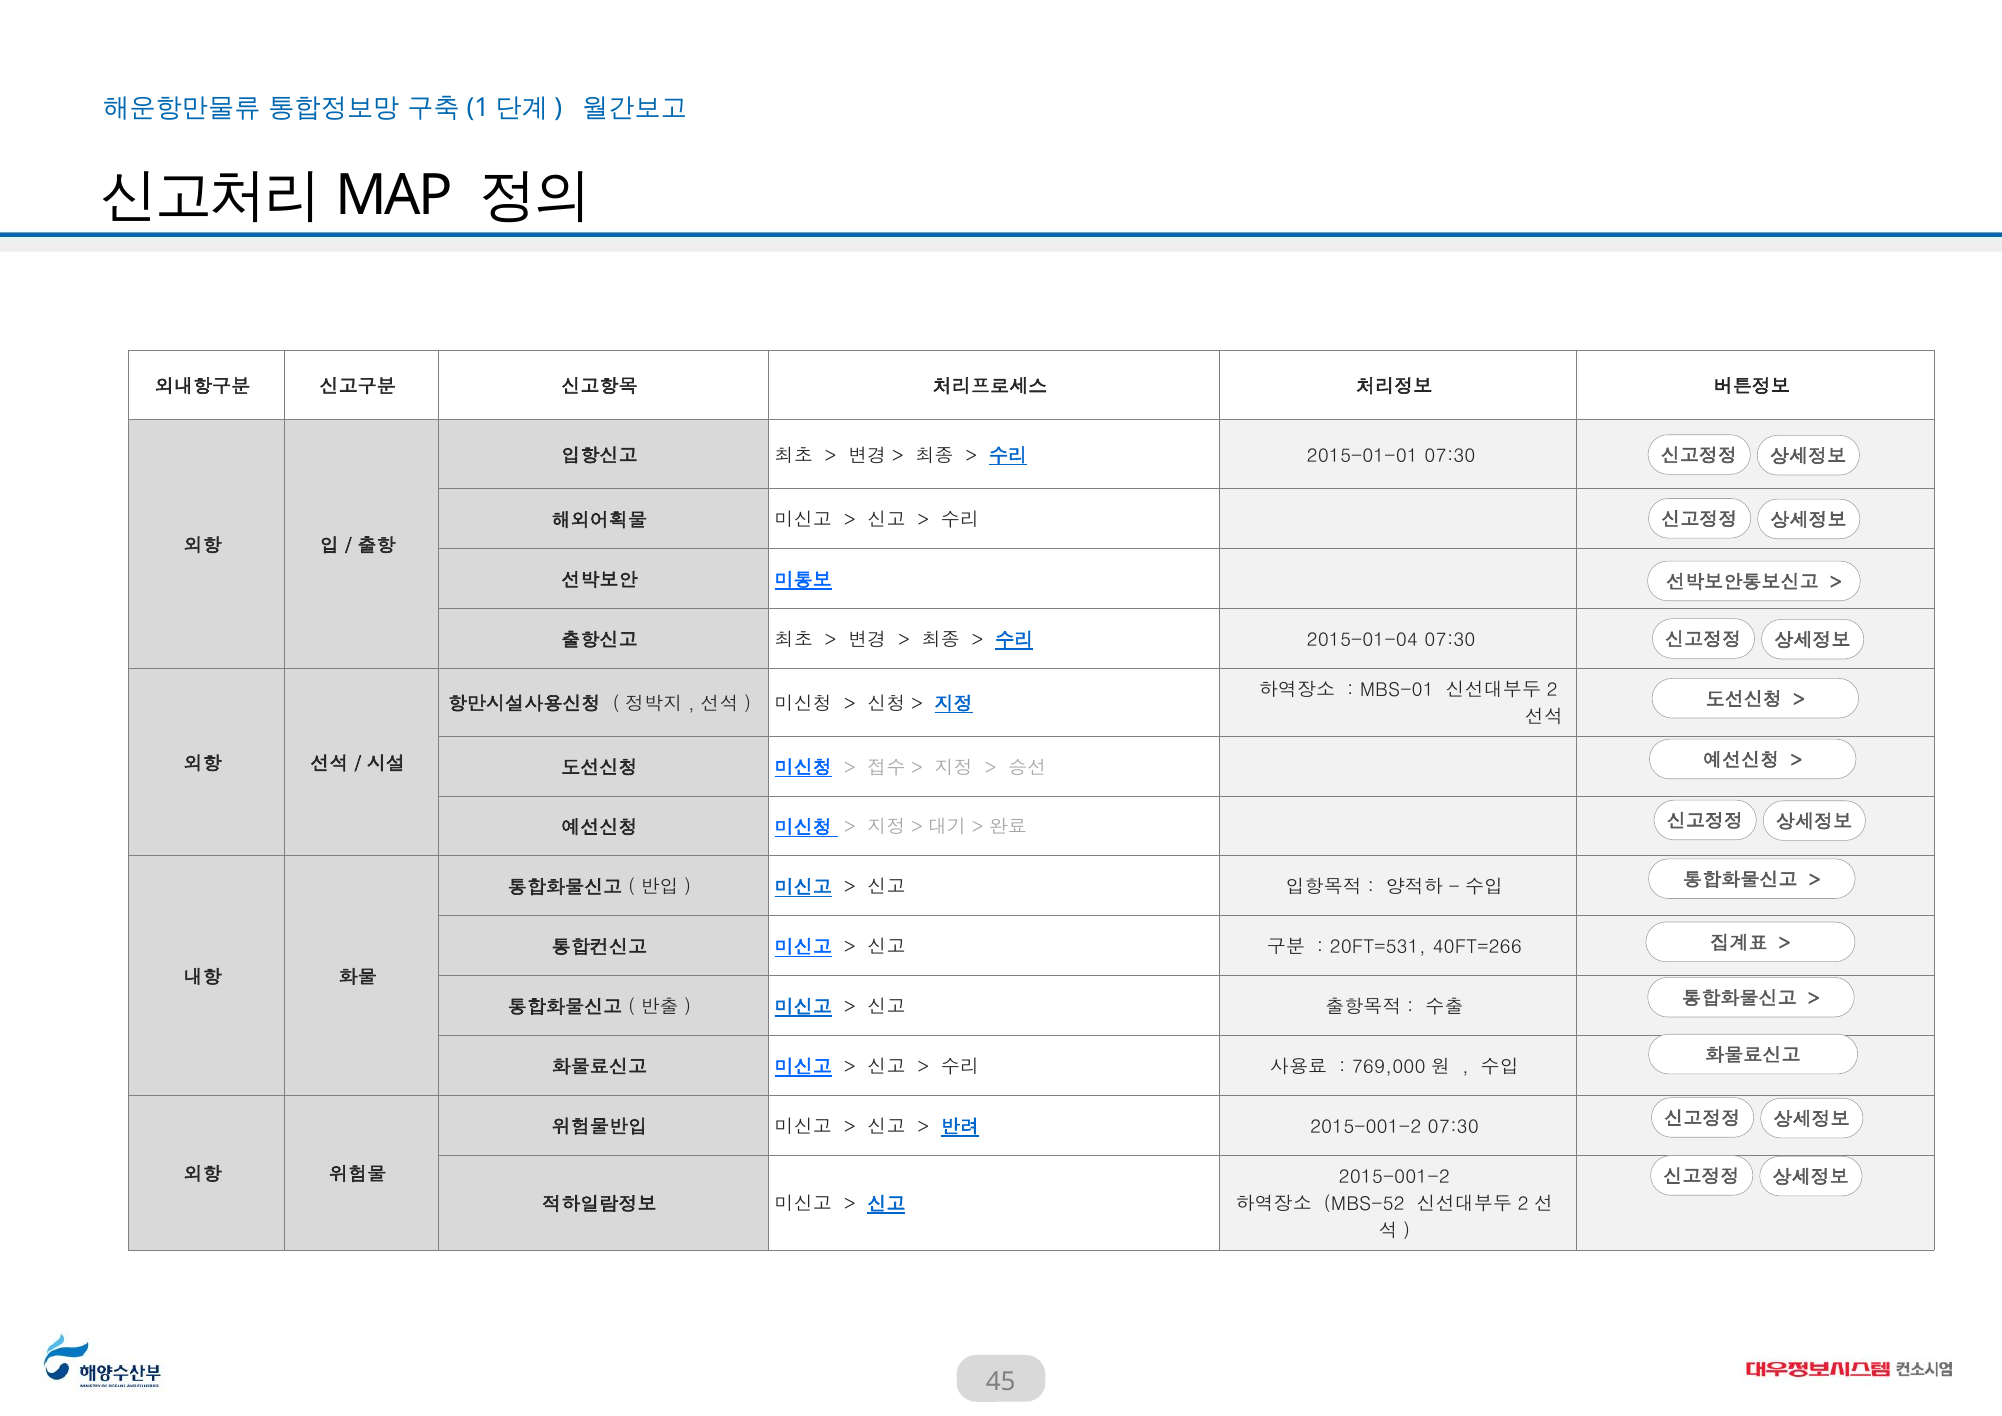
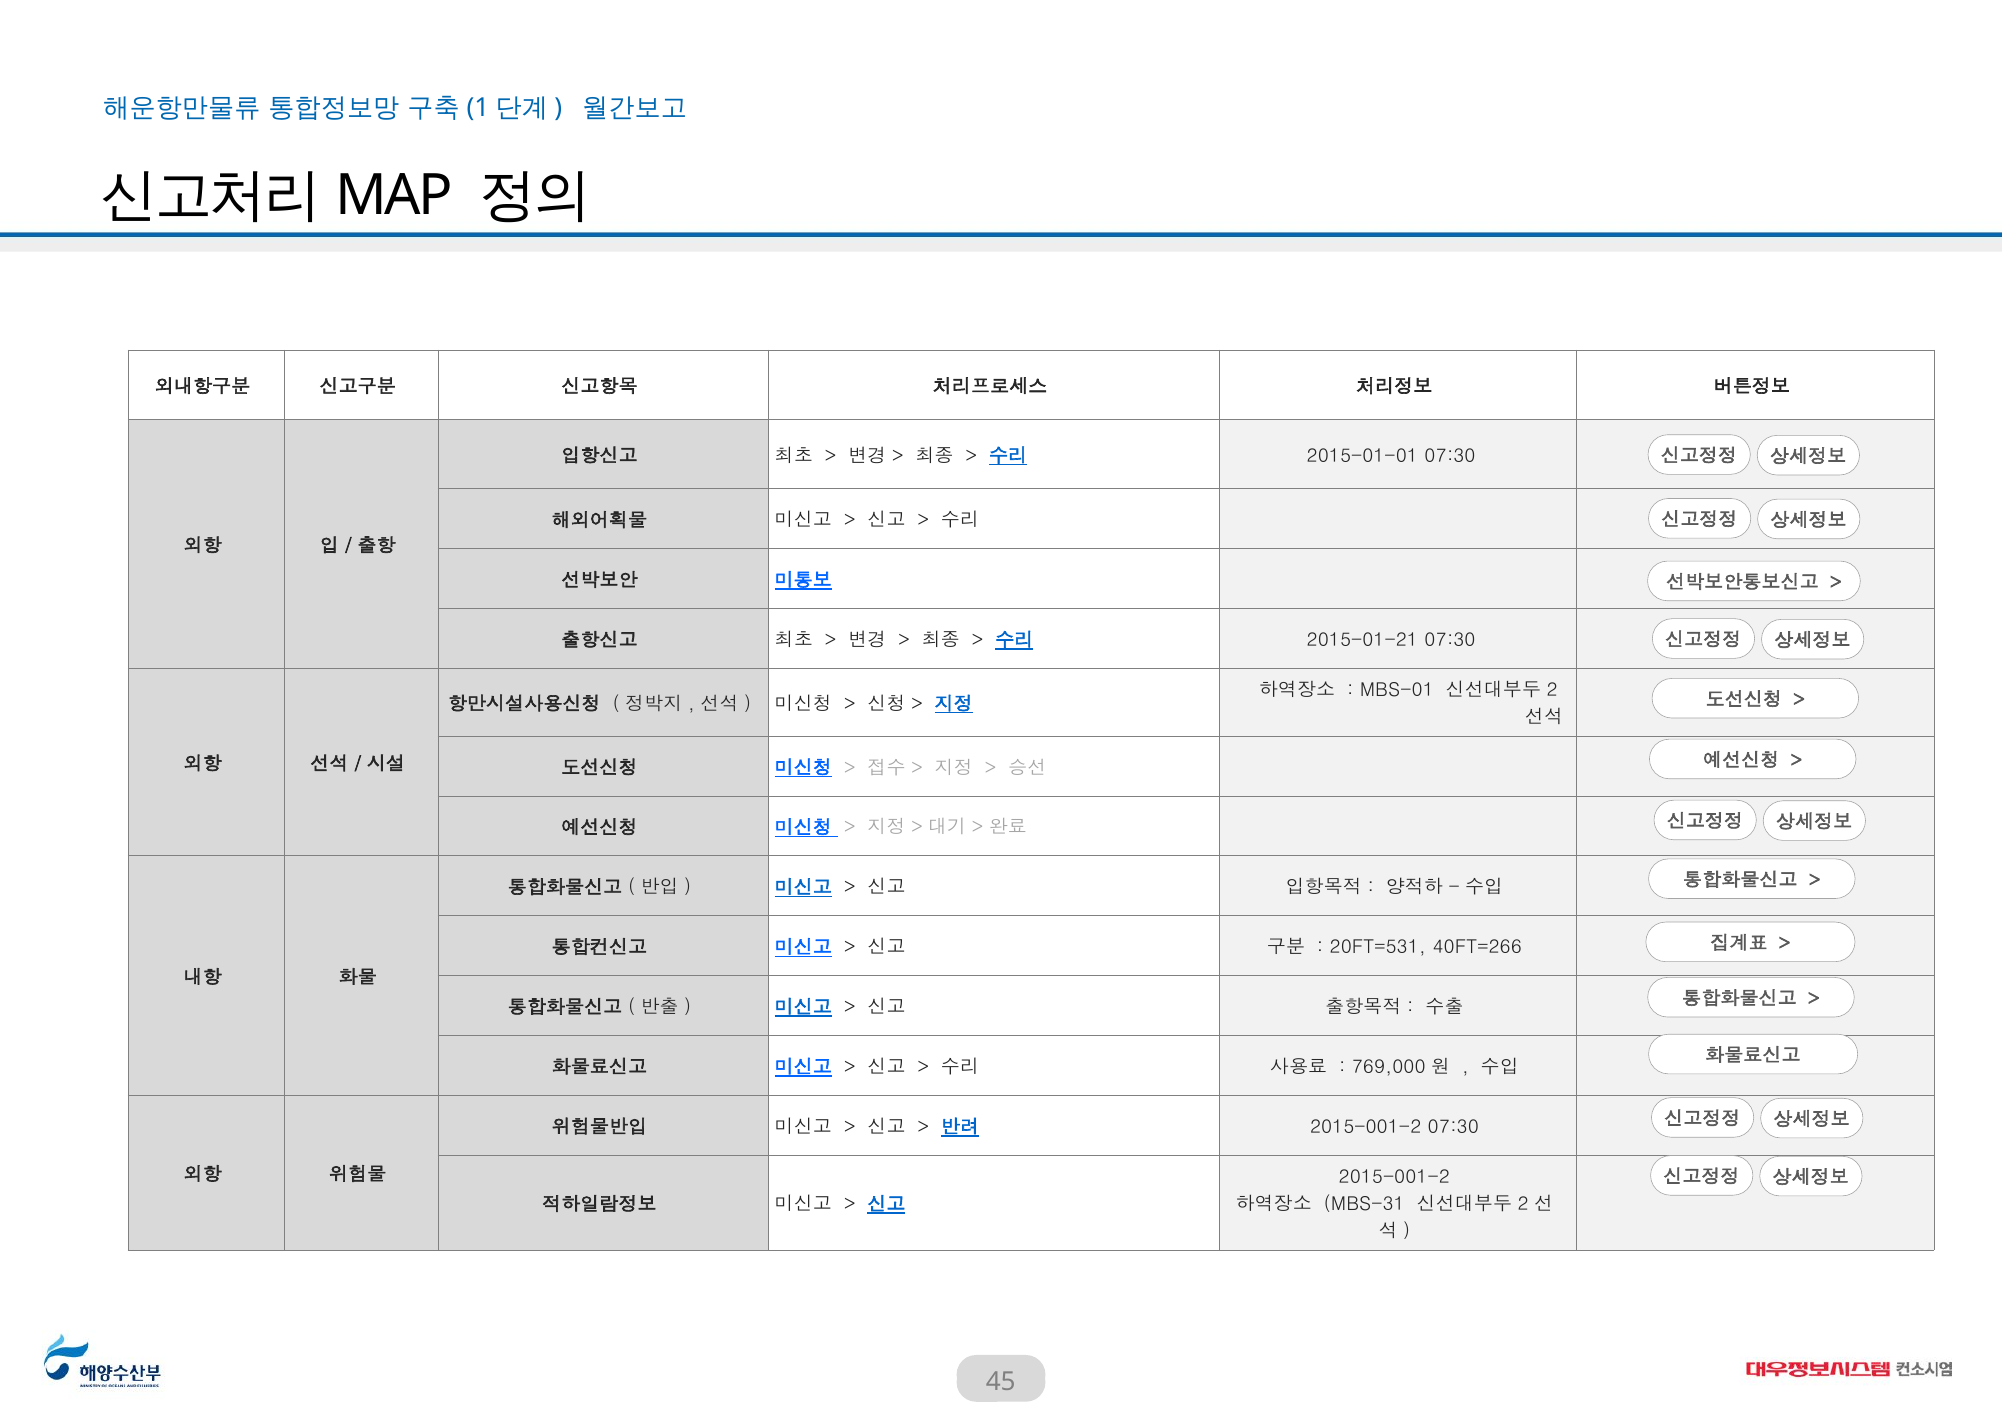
2015-01-04: 2015-01-04 -> 2015-01-21
MBS-52: MBS-52 -> MBS-31
